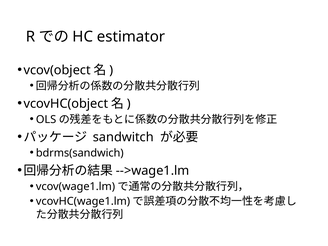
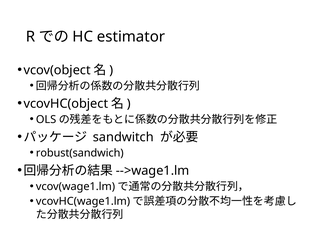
bdrms(sandwich: bdrms(sandwich -> robust(sandwich
